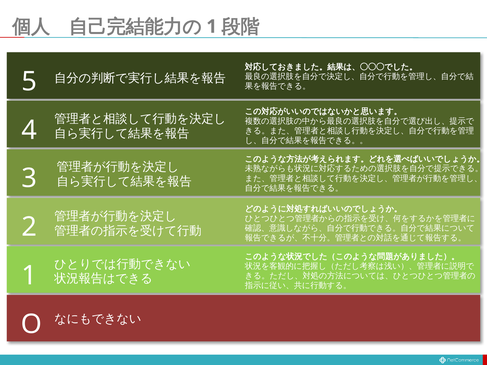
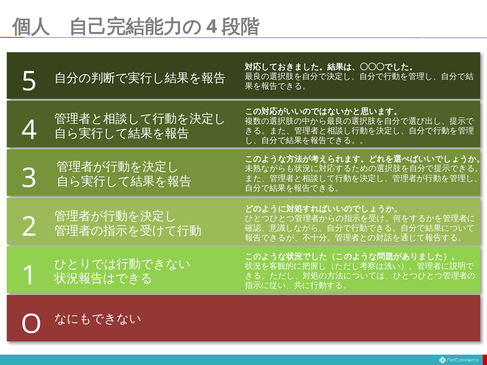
1 at (212, 27): 1 -> 4
